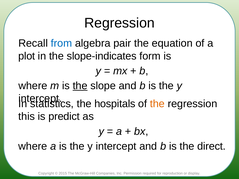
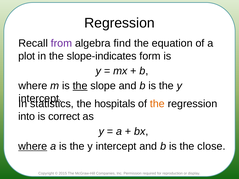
from colour: blue -> purple
pair: pair -> find
this: this -> into
predict: predict -> correct
where at (33, 146) underline: none -> present
direct: direct -> close
